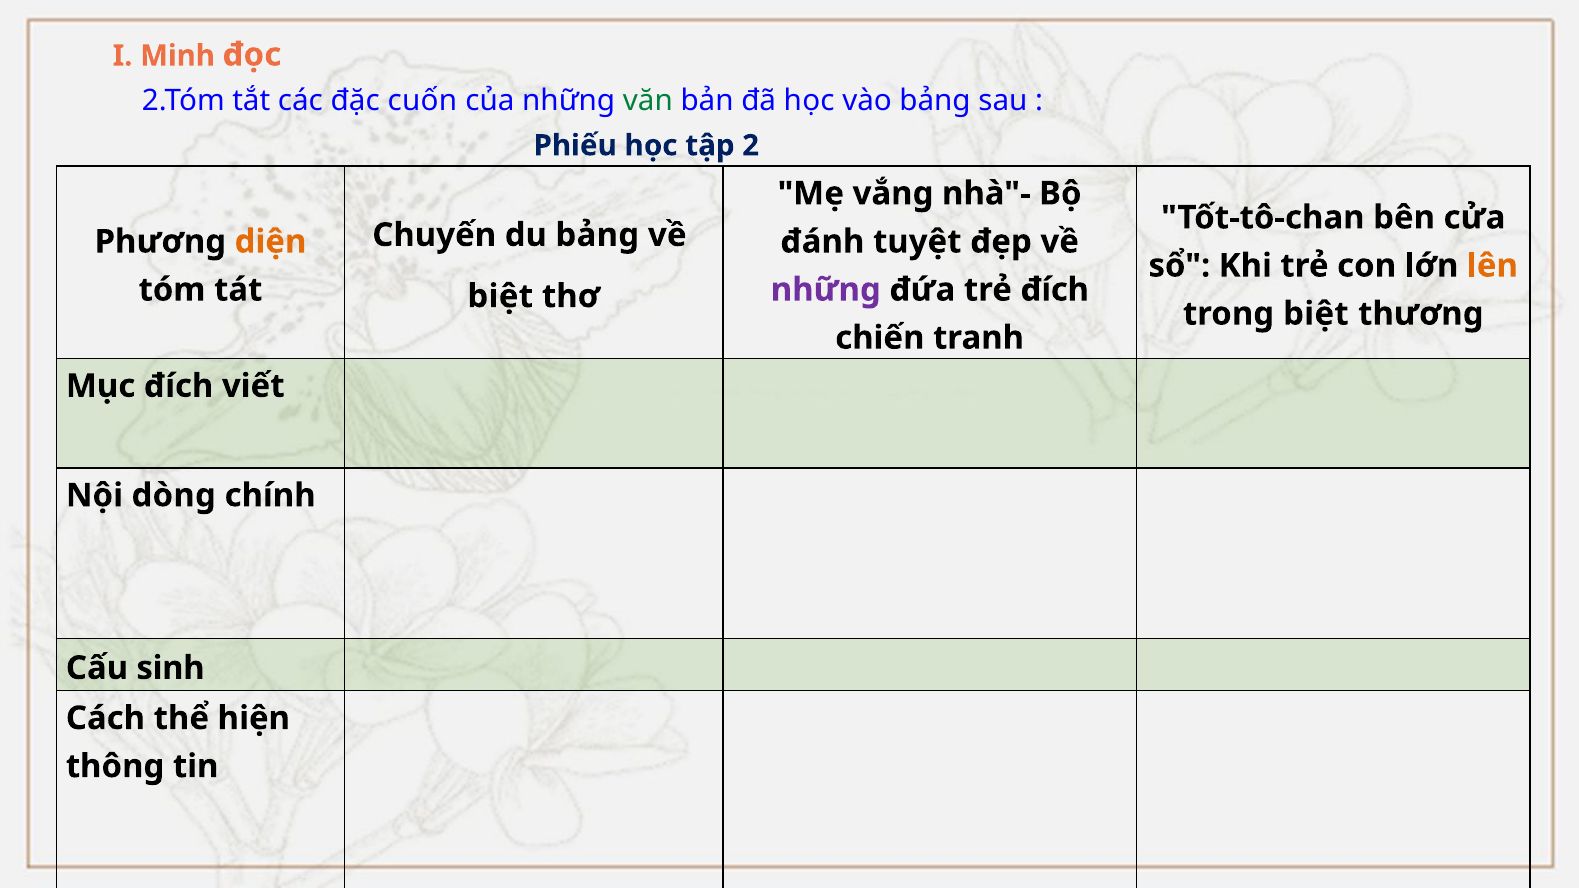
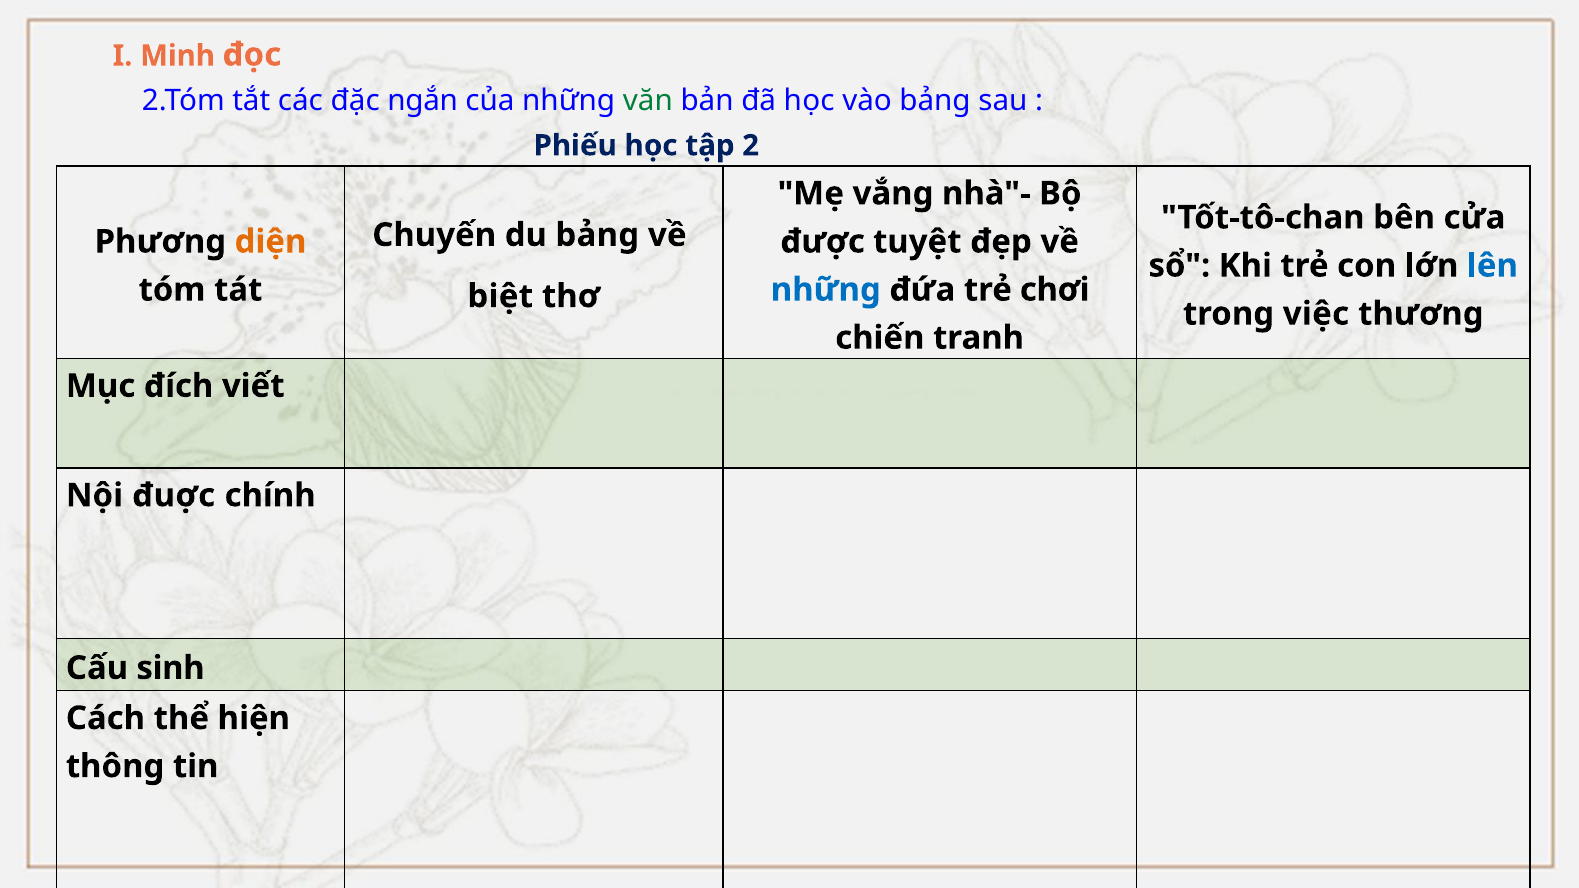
cuốn: cuốn -> ngắn
đánh: đánh -> được
lên colour: orange -> blue
những at (826, 290) colour: purple -> blue
trẻ đích: đích -> chơi
trong biệt: biệt -> việc
dòng: dòng -> đuợc
